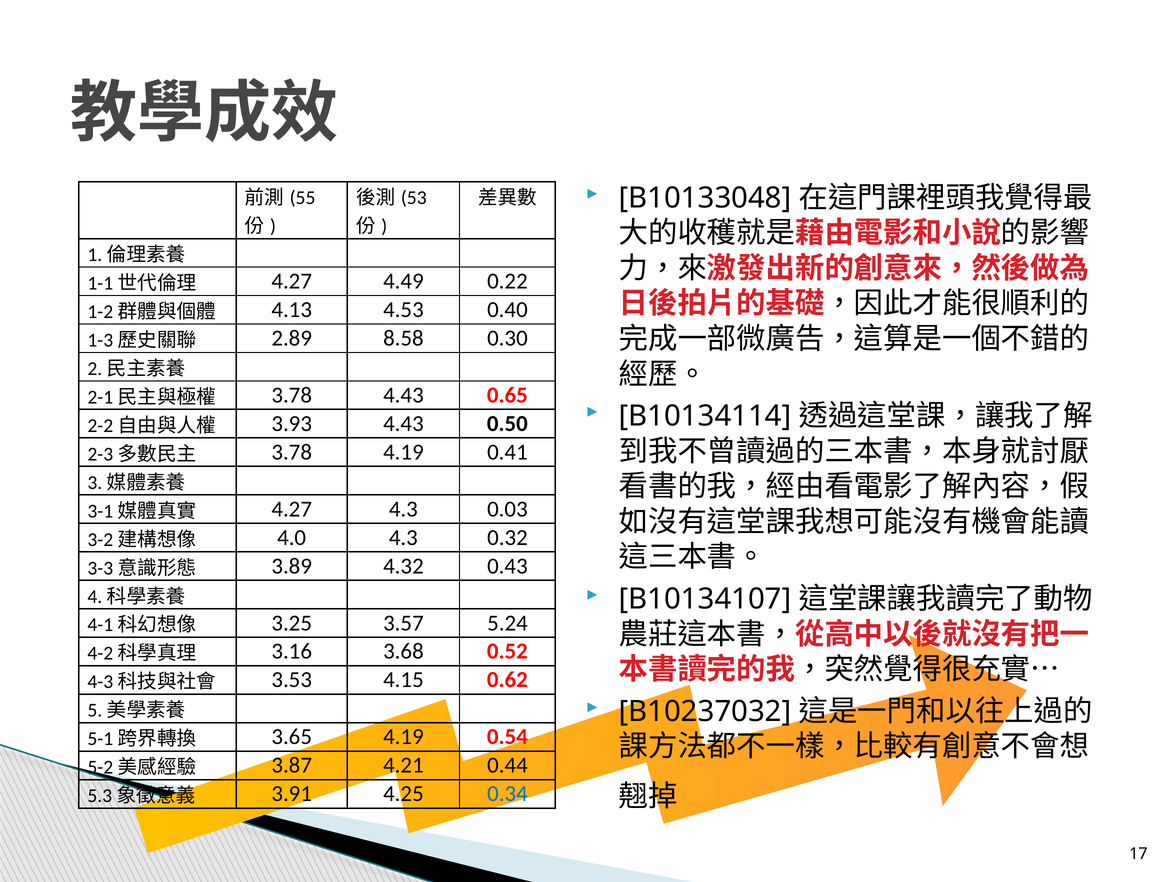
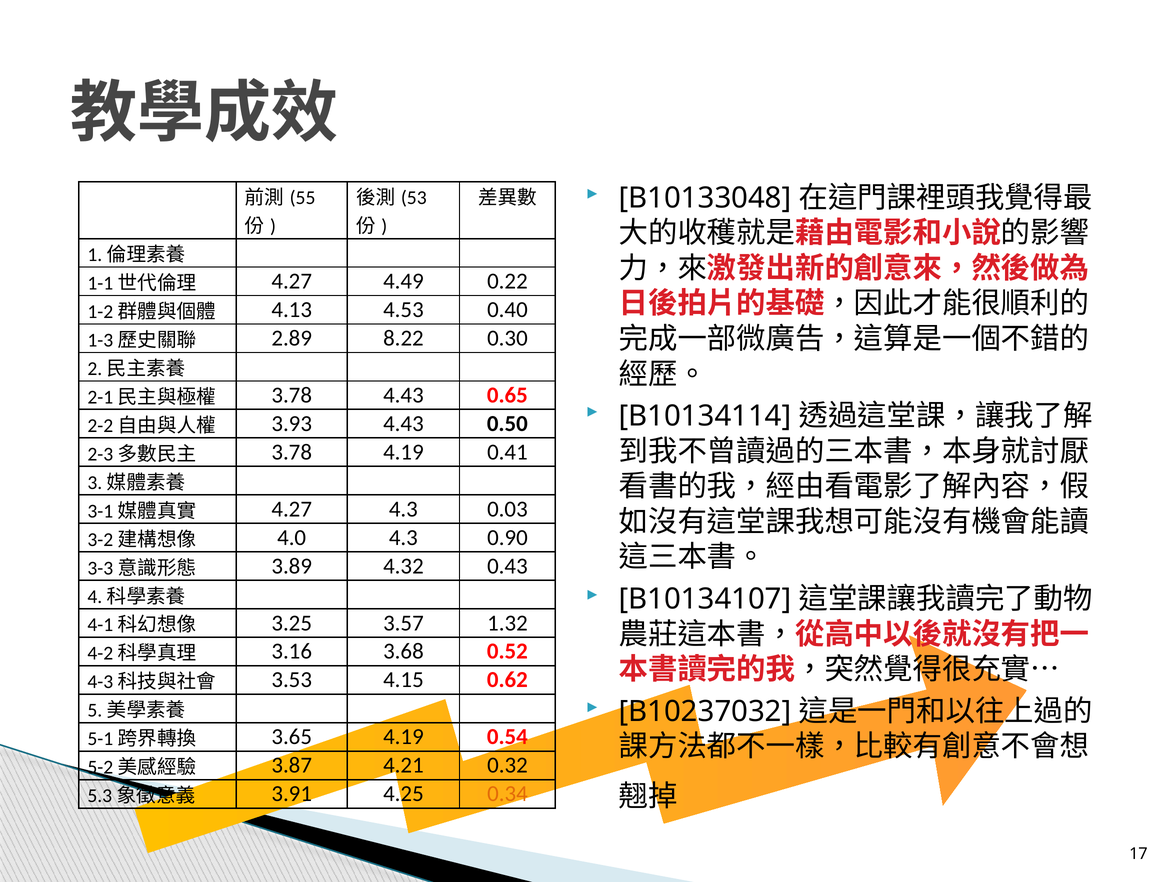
8.58: 8.58 -> 8.22
0.32: 0.32 -> 0.90
5.24: 5.24 -> 1.32
0.44: 0.44 -> 0.32
0.34 colour: blue -> orange
